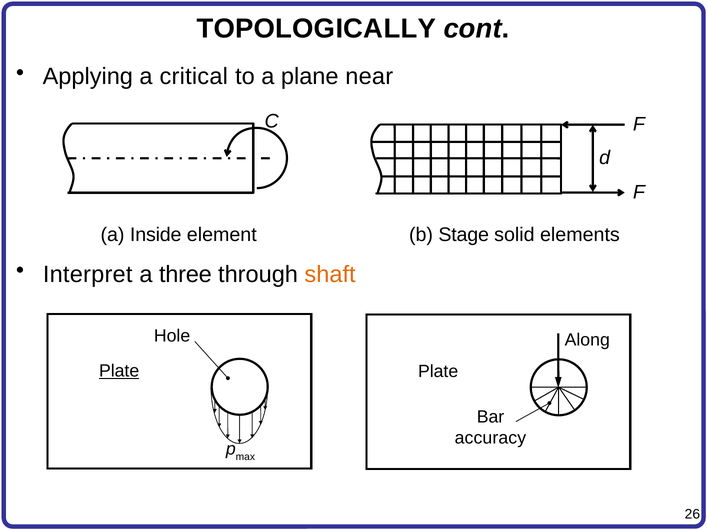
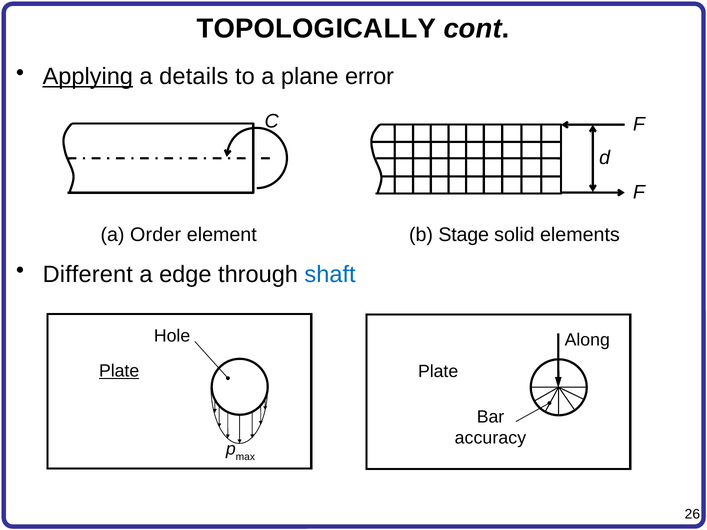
Applying underline: none -> present
critical: critical -> details
near: near -> error
Inside: Inside -> Order
Interpret: Interpret -> Different
three: three -> edge
shaft colour: orange -> blue
